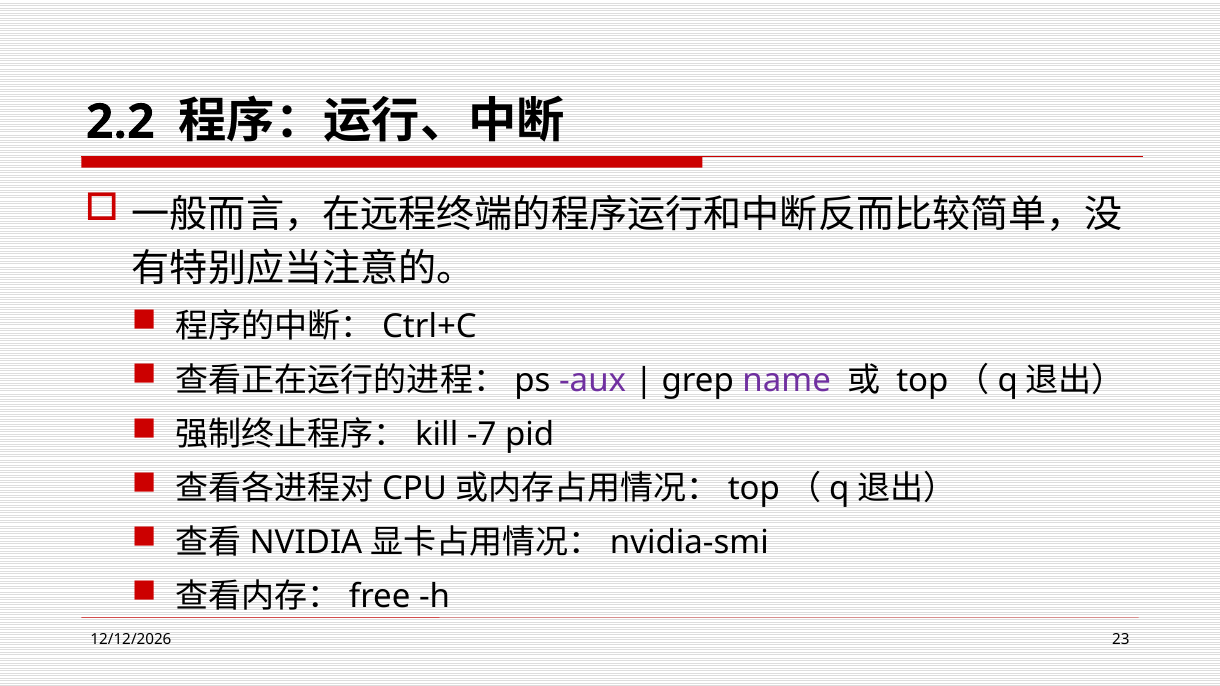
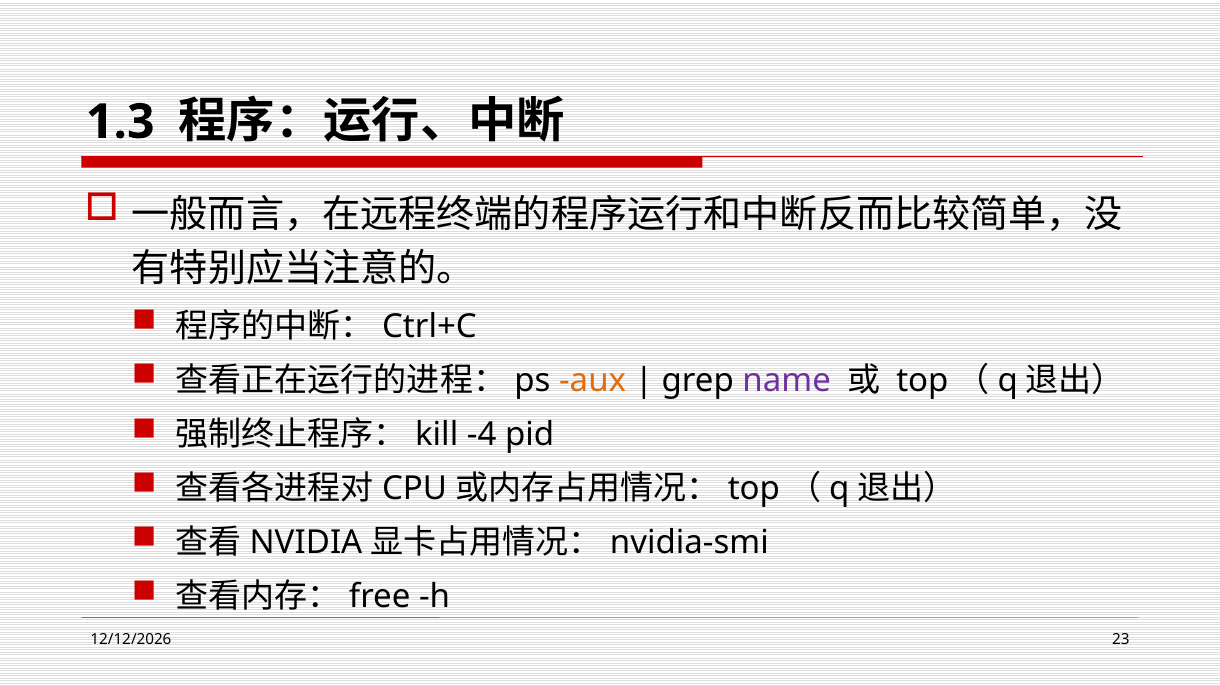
2.2: 2.2 -> 1.3
aux colour: purple -> orange
-7: -7 -> -4
